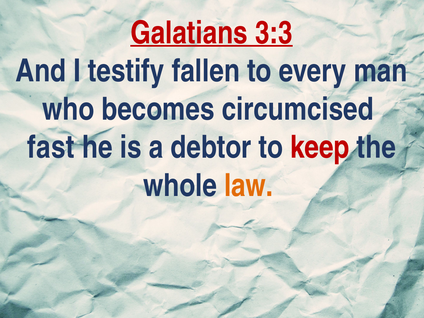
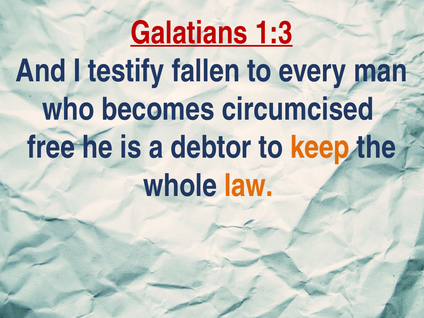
3:3: 3:3 -> 1:3
fast: fast -> free
keep colour: red -> orange
